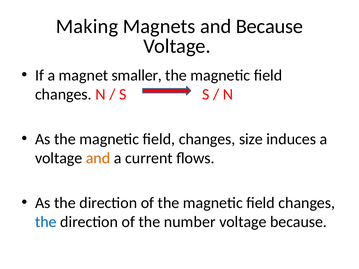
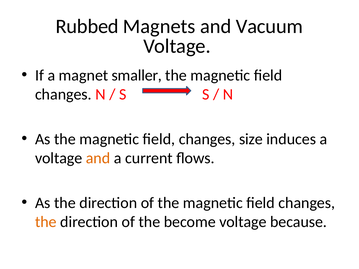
Making: Making -> Rubbed
and Because: Because -> Vacuum
the at (46, 222) colour: blue -> orange
number: number -> become
